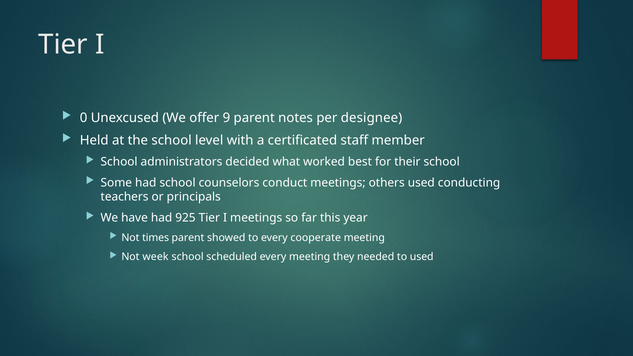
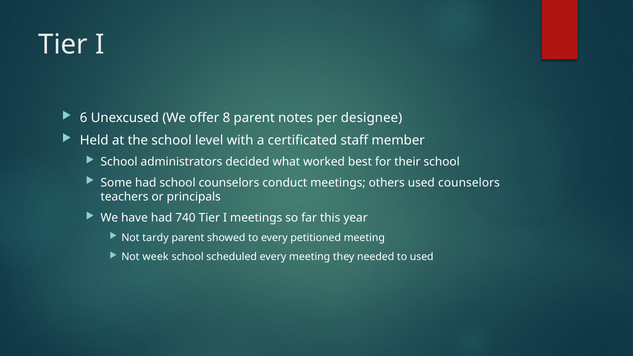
0: 0 -> 6
9: 9 -> 8
used conducting: conducting -> counselors
925: 925 -> 740
times: times -> tardy
cooperate: cooperate -> petitioned
